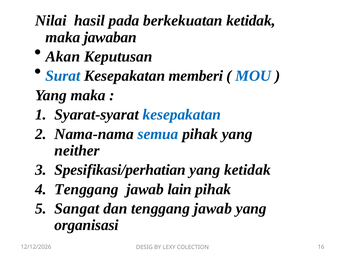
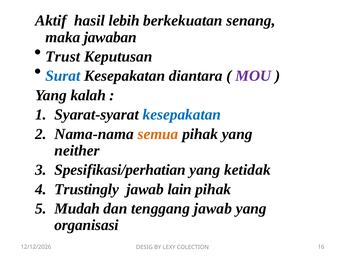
Nilai: Nilai -> Aktif
pada: pada -> lebih
berkekuatan ketidak: ketidak -> senang
Akan: Akan -> Trust
memberi: memberi -> diantara
MOU colour: blue -> purple
Yang maka: maka -> kalah
semua colour: blue -> orange
Tenggang at (87, 189): Tenggang -> Trustingly
Sangat: Sangat -> Mudah
